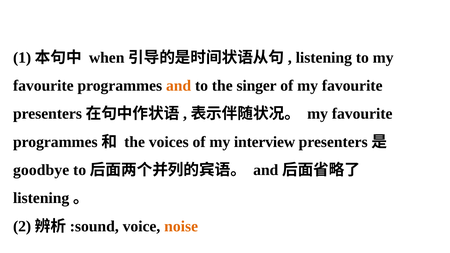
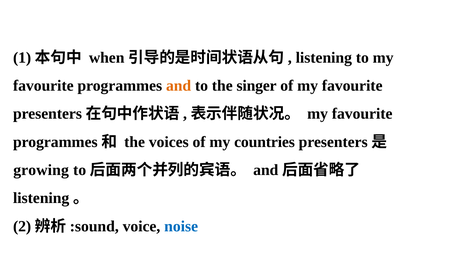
interview: interview -> countries
goodbye: goodbye -> growing
noise colour: orange -> blue
